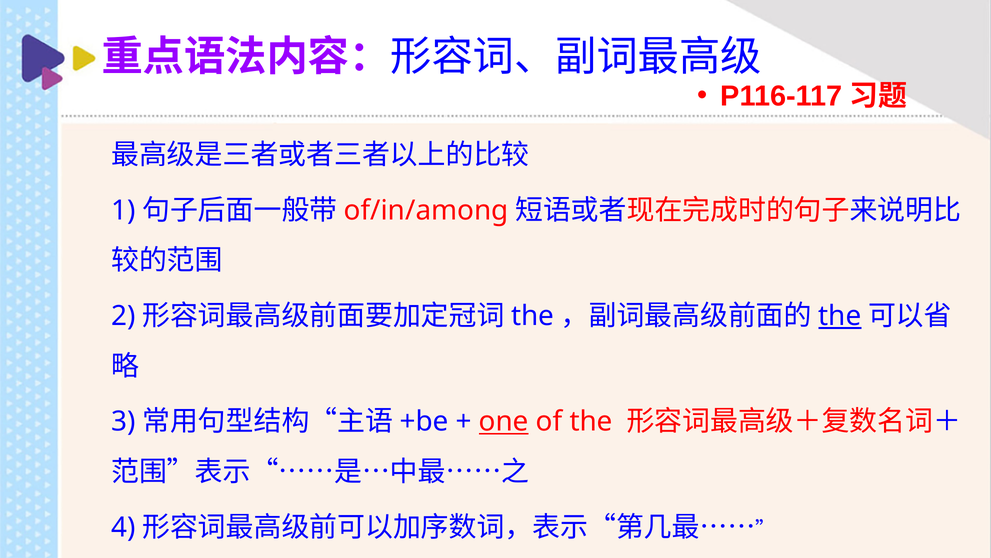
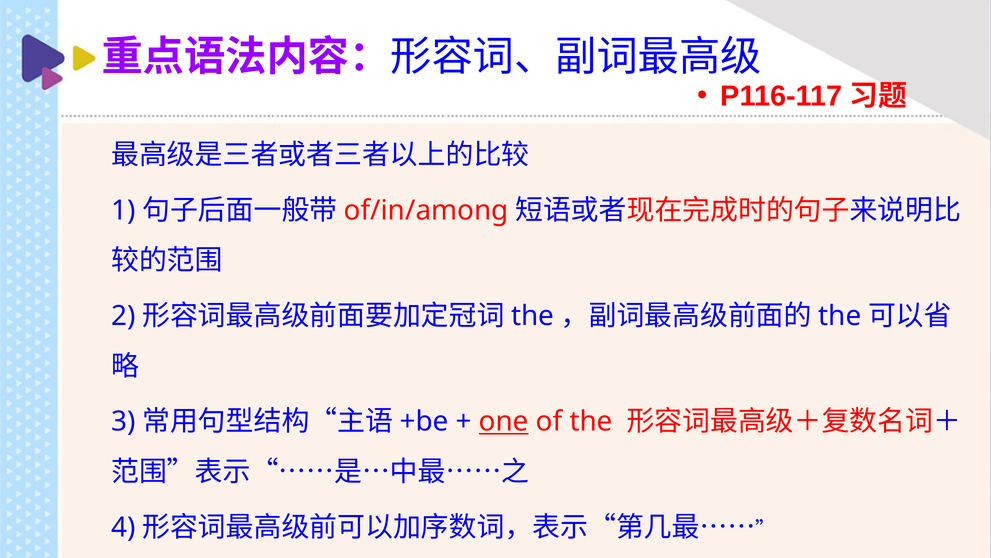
the at (840, 316) underline: present -> none
